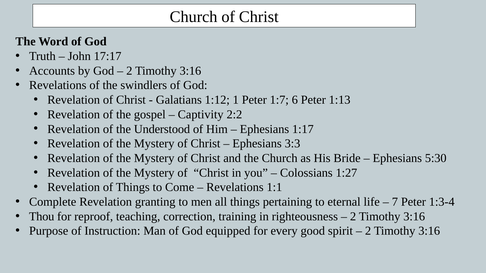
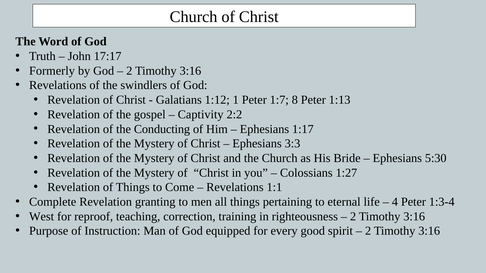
Accounts: Accounts -> Formerly
6: 6 -> 8
Understood: Understood -> Conducting
7: 7 -> 4
Thou: Thou -> West
